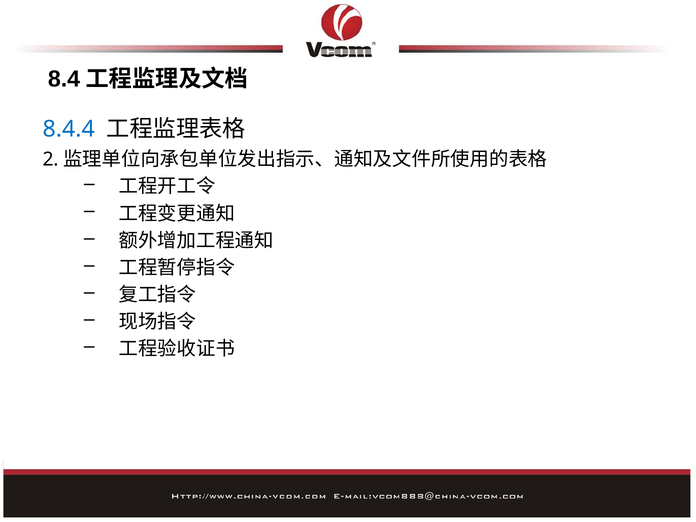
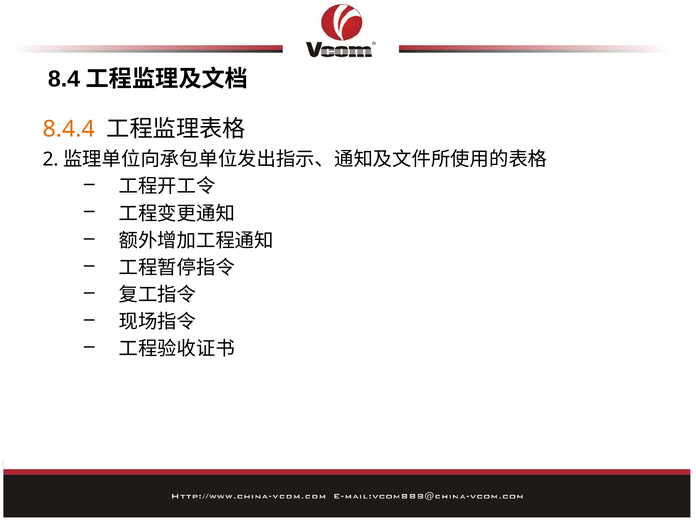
8.4.4 colour: blue -> orange
